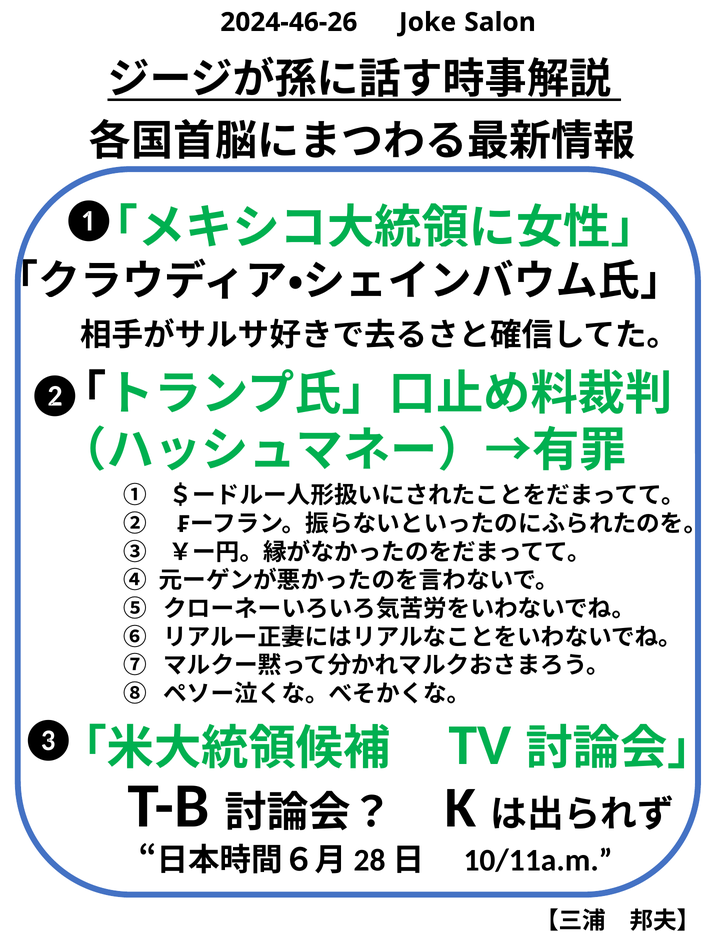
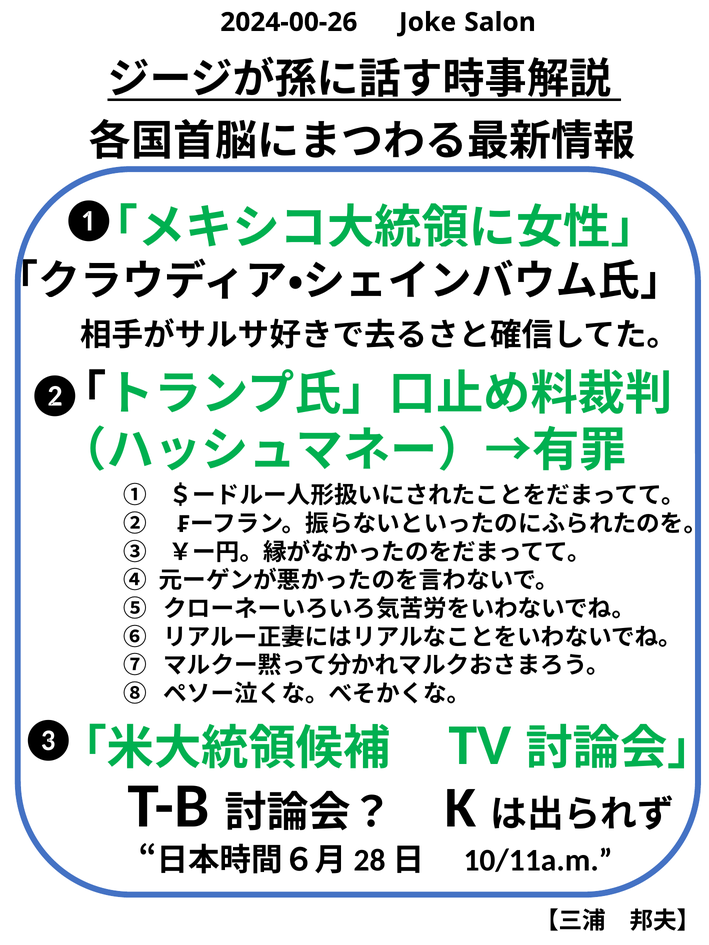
2024-46-26: 2024-46-26 -> 2024-00-26
